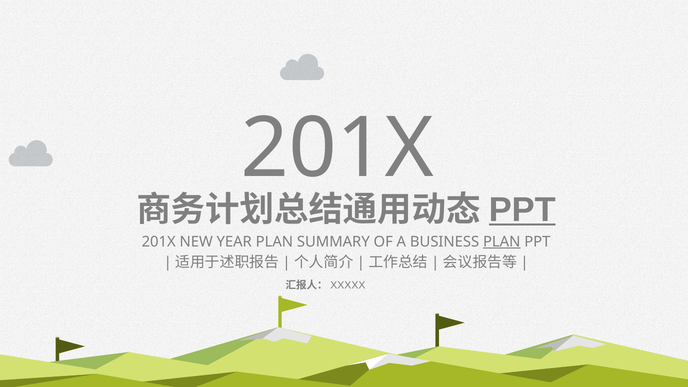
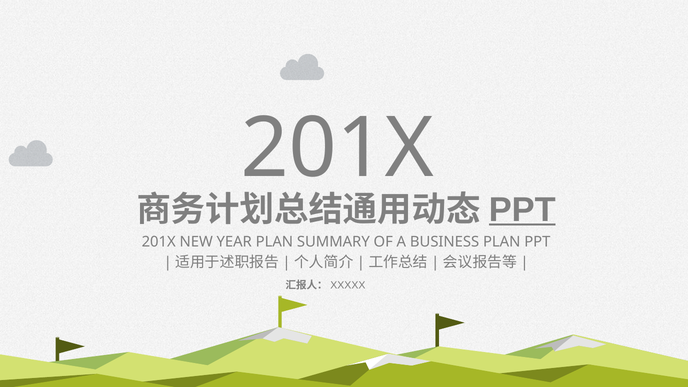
PLAN at (502, 242) underline: present -> none
